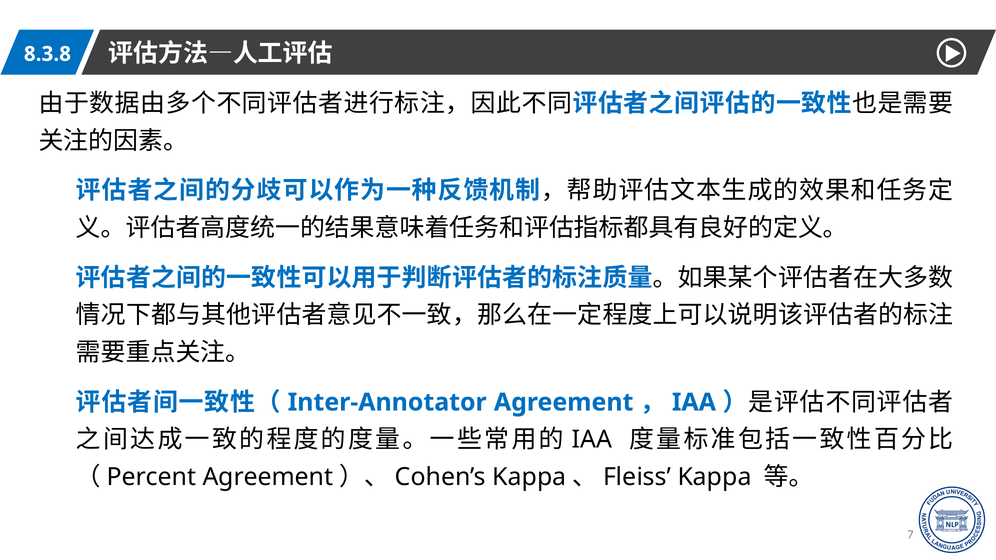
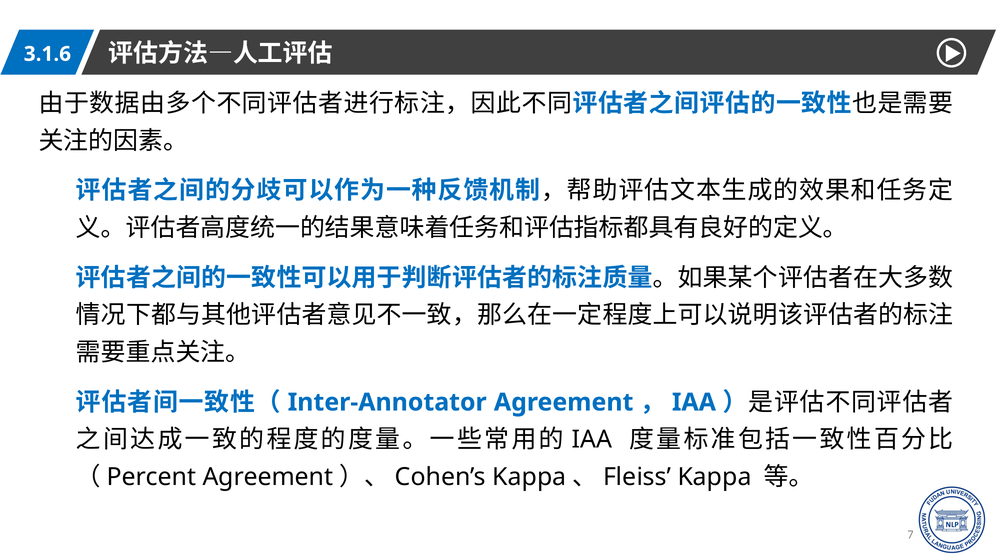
8.3.8: 8.3.8 -> 3.1.6
